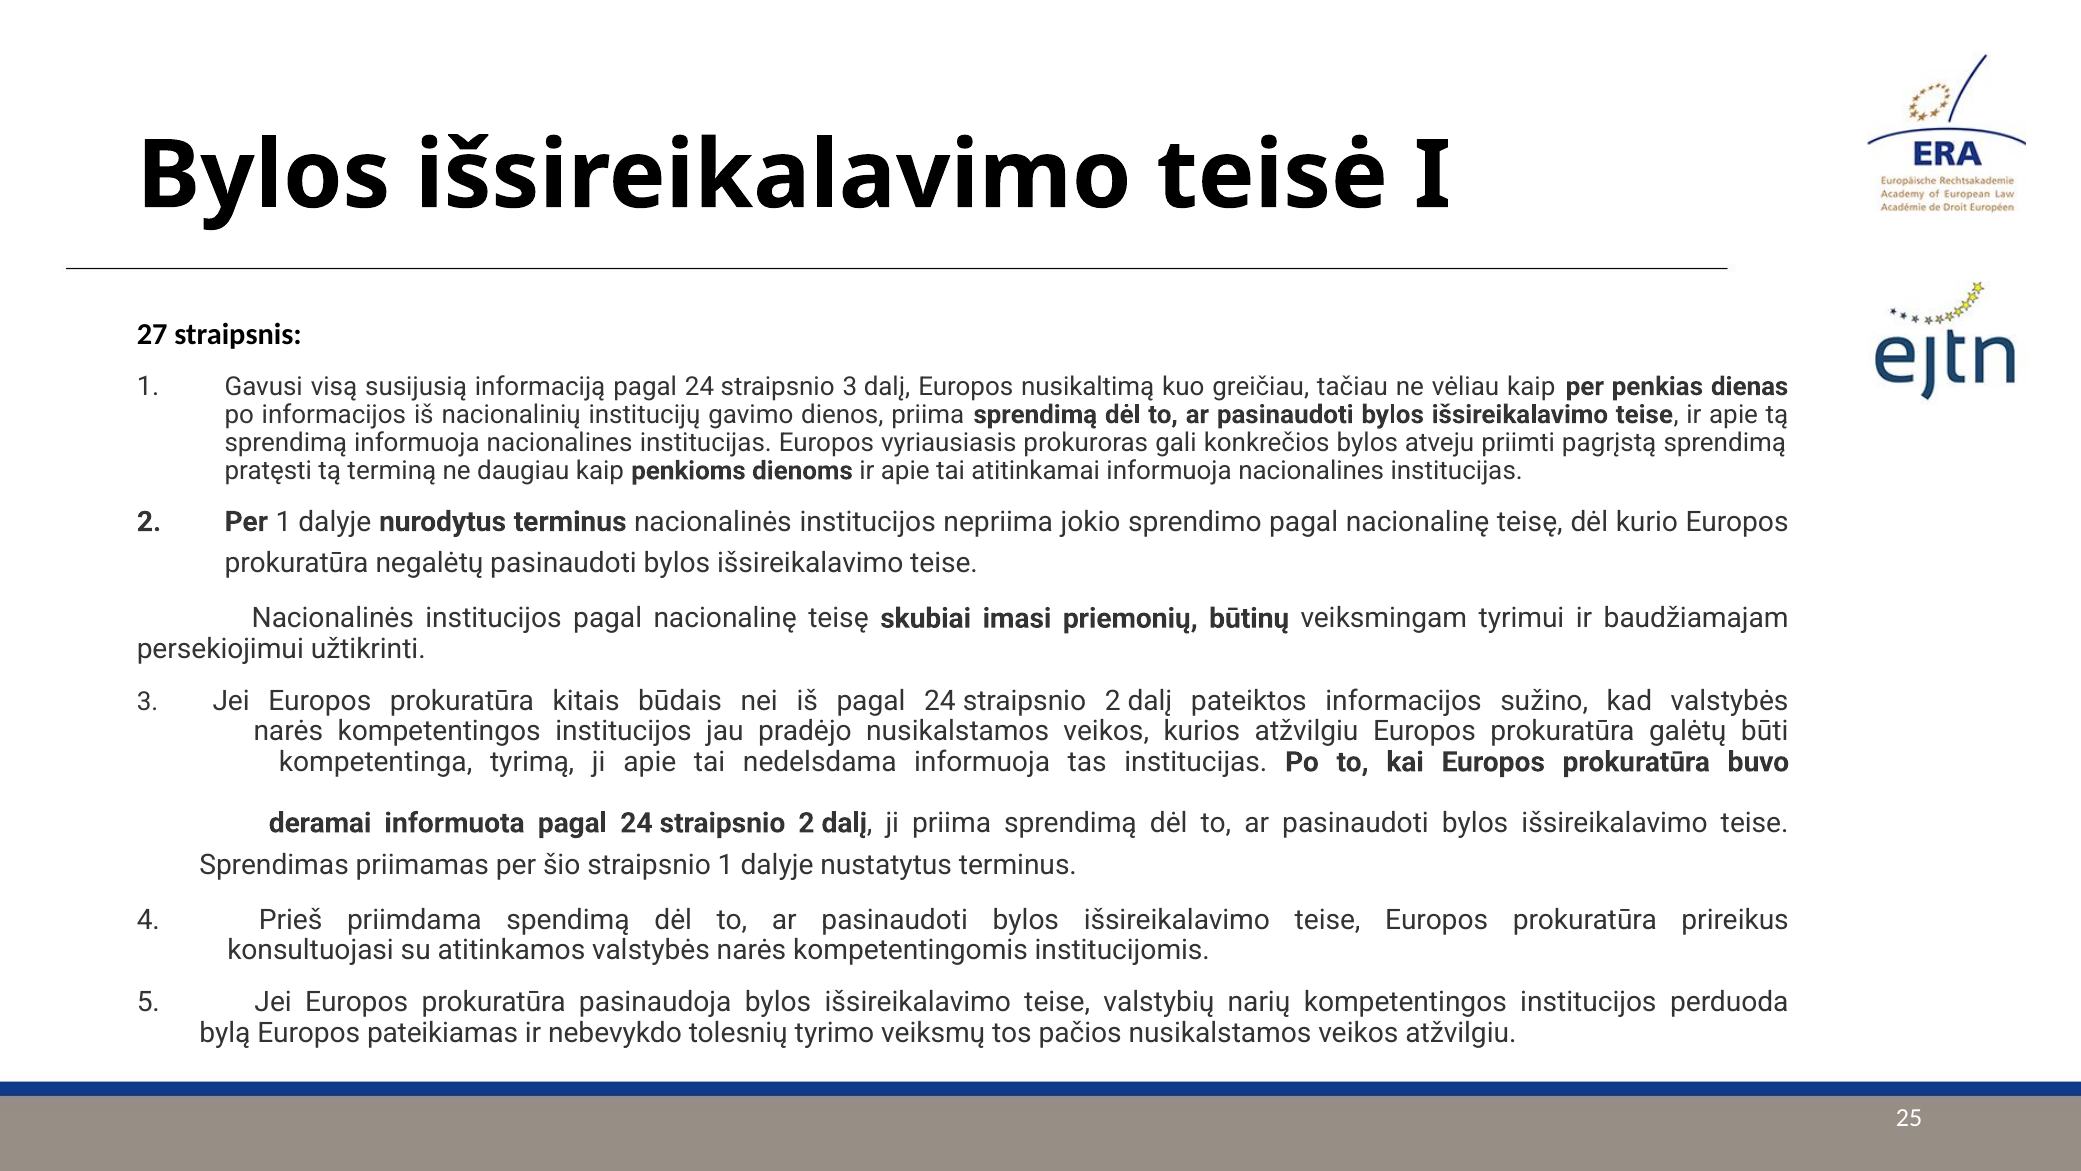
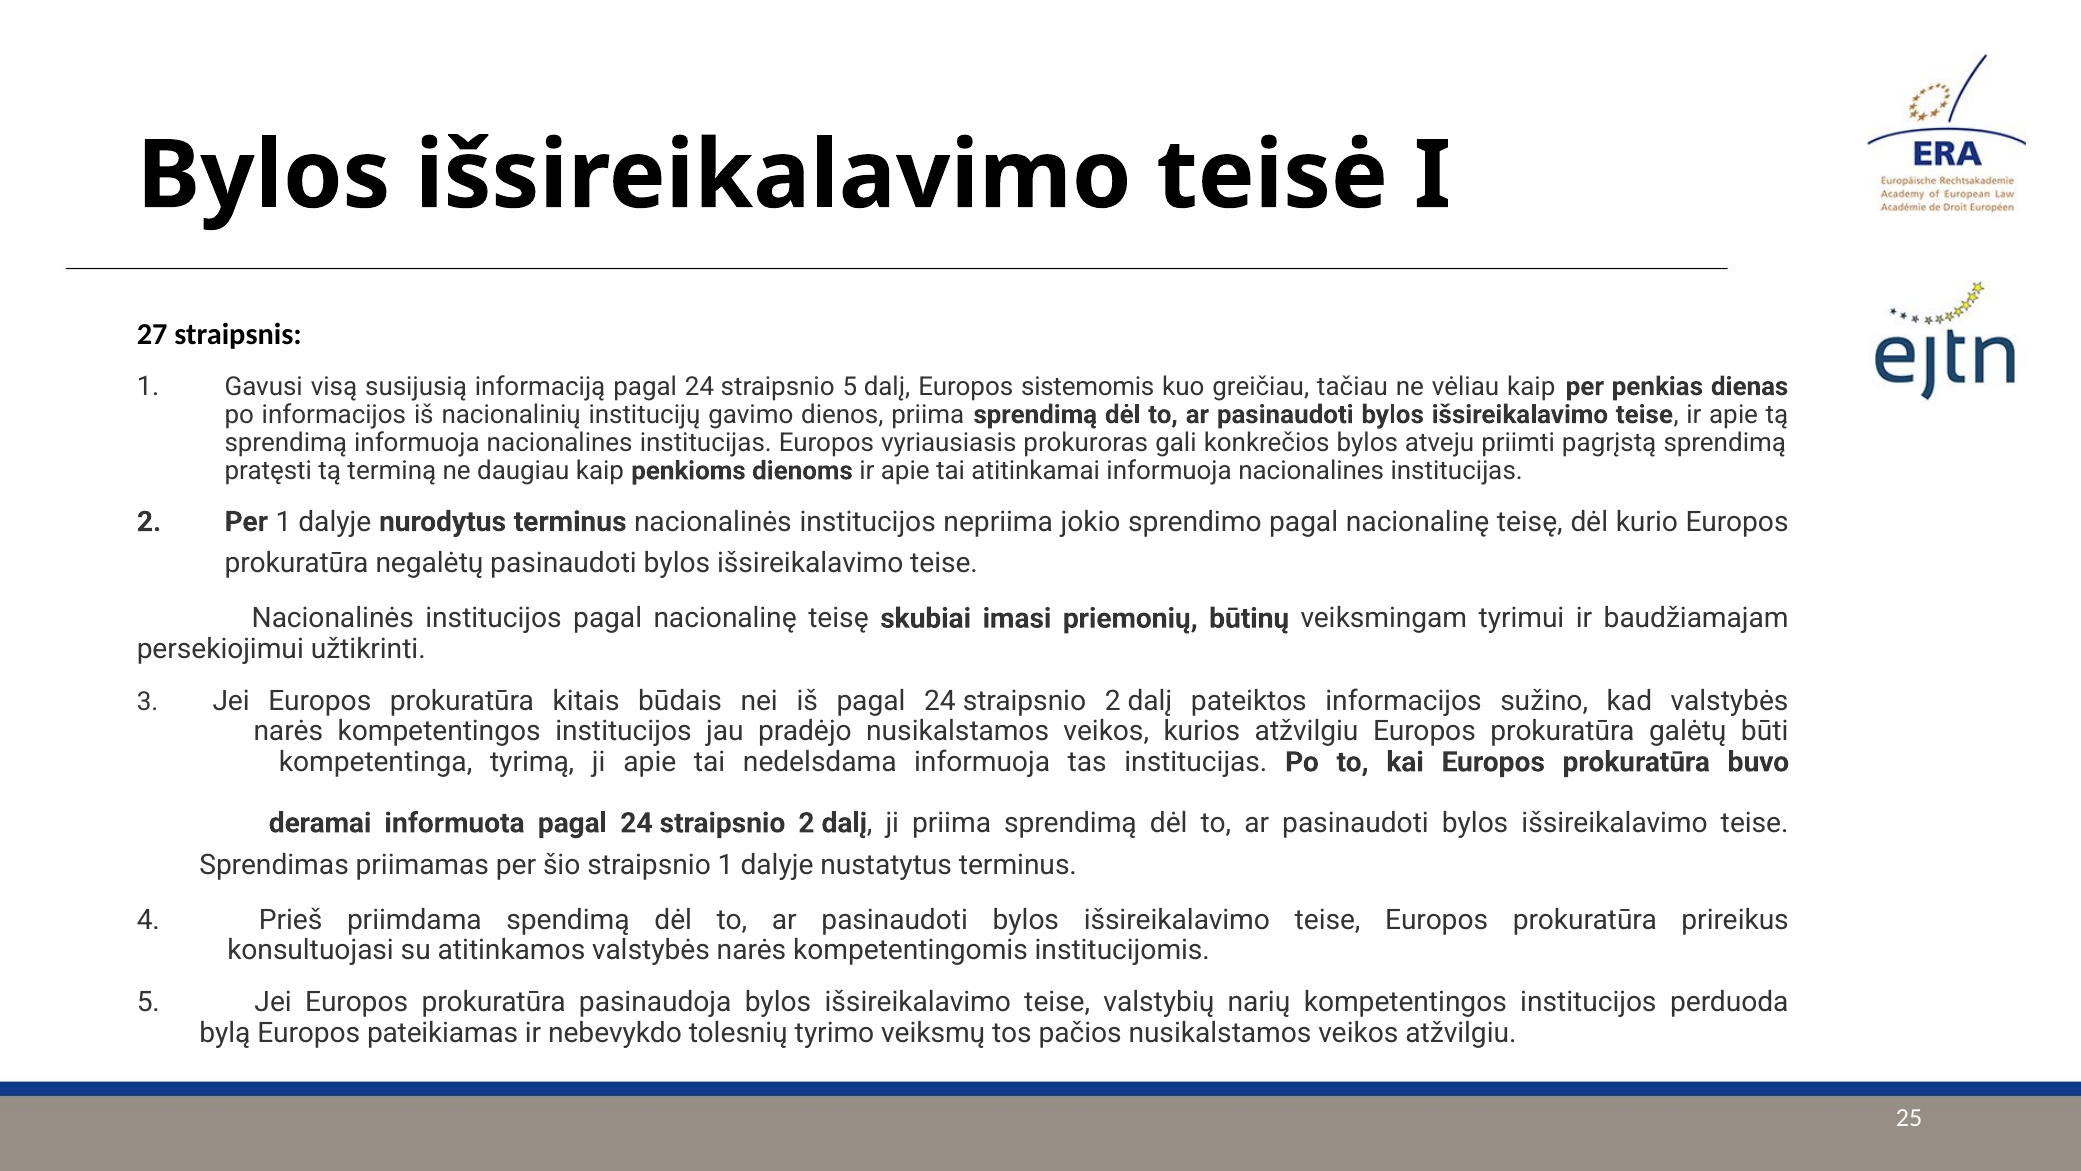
straipsnio 3: 3 -> 5
nusikaltimą: nusikaltimą -> sistemomis
